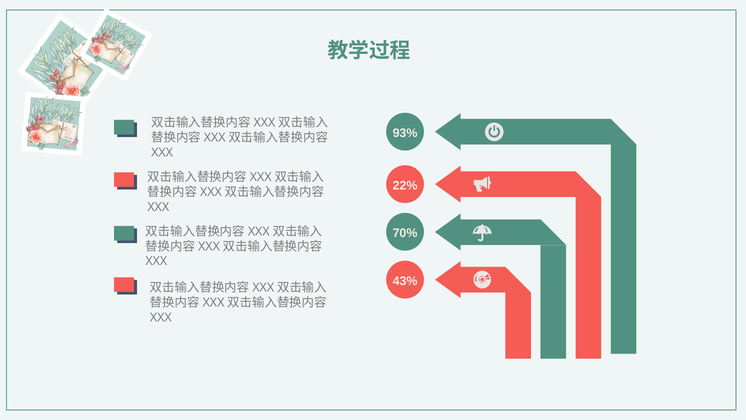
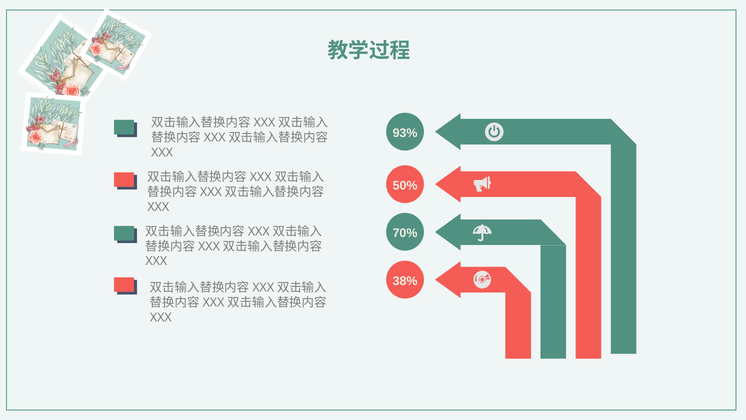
22%: 22% -> 50%
43%: 43% -> 38%
